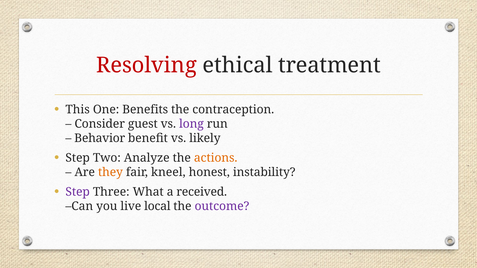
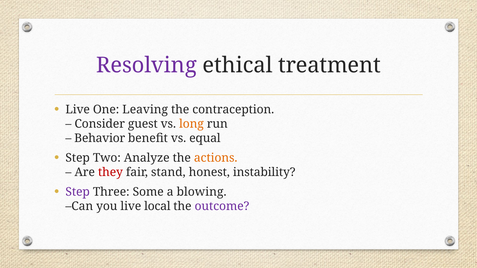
Resolving colour: red -> purple
This at (78, 110): This -> Live
Benefits: Benefits -> Leaving
long colour: purple -> orange
likely: likely -> equal
they colour: orange -> red
kneel: kneel -> stand
What: What -> Some
received: received -> blowing
